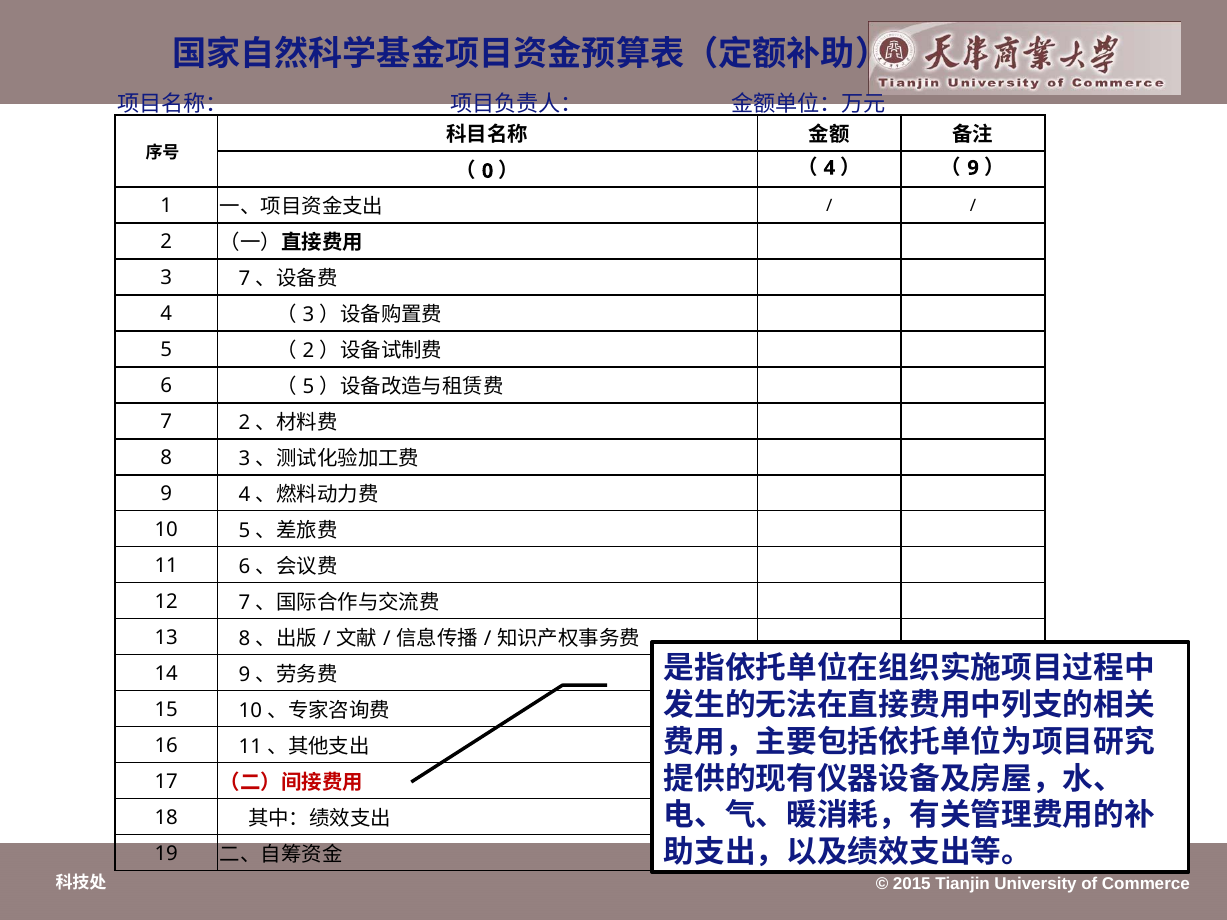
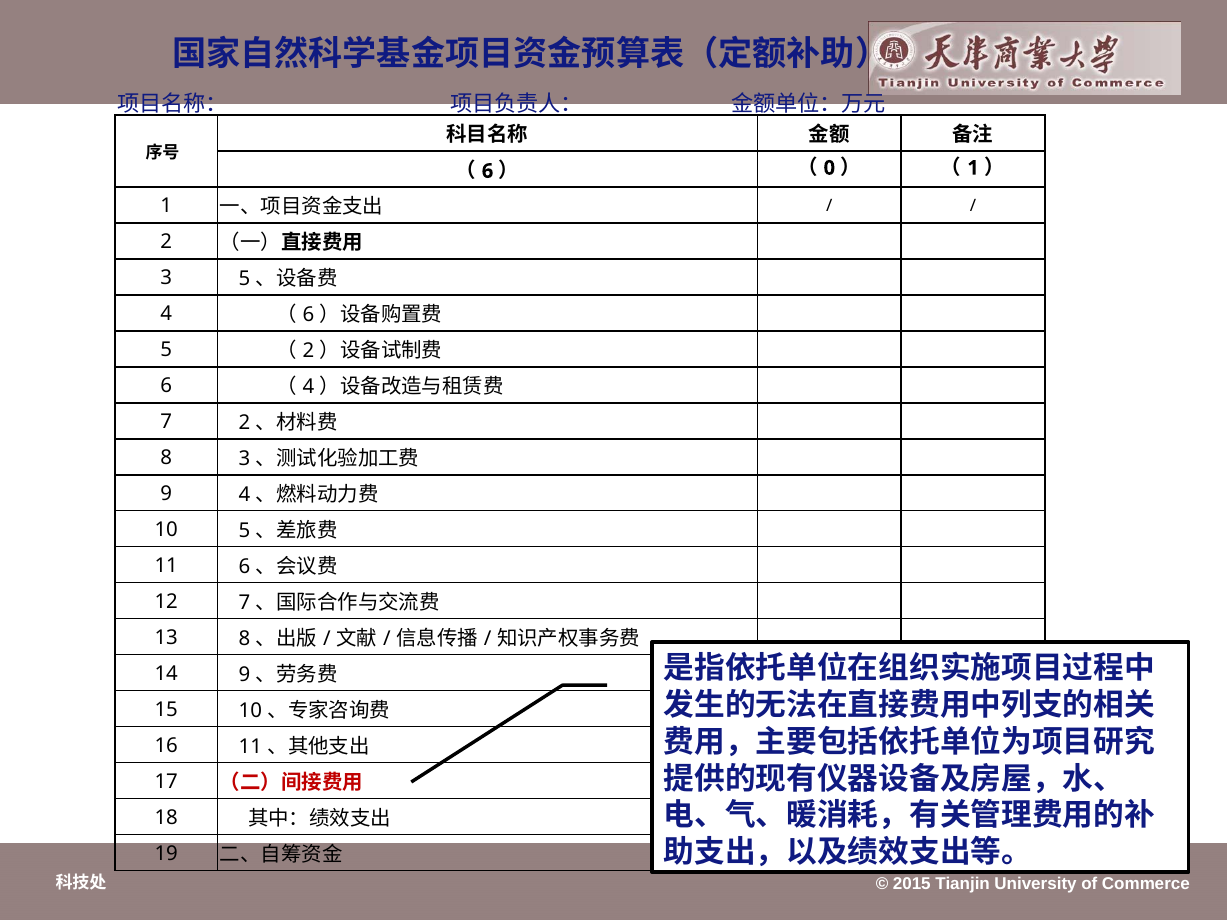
0 at (488, 171): 0 -> 6
4 at (829, 168): 4 -> 0
9 at (973, 168): 9 -> 1
3 7: 7 -> 5
3 at (308, 315): 3 -> 6
5 at (308, 387): 5 -> 4
